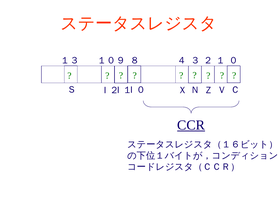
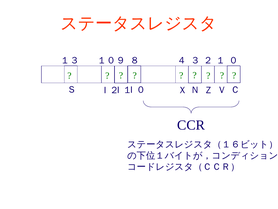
CCR underline: present -> none
